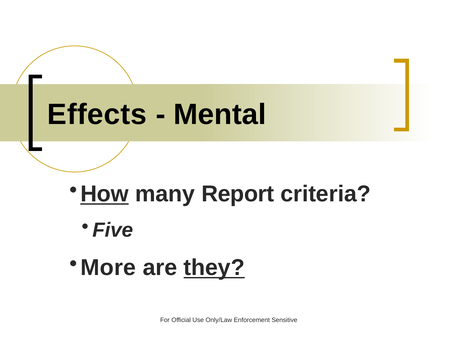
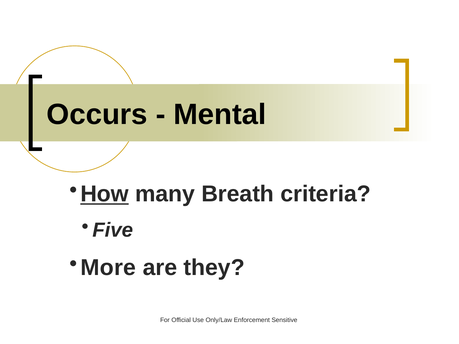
Effects: Effects -> Occurs
Report: Report -> Breath
they underline: present -> none
